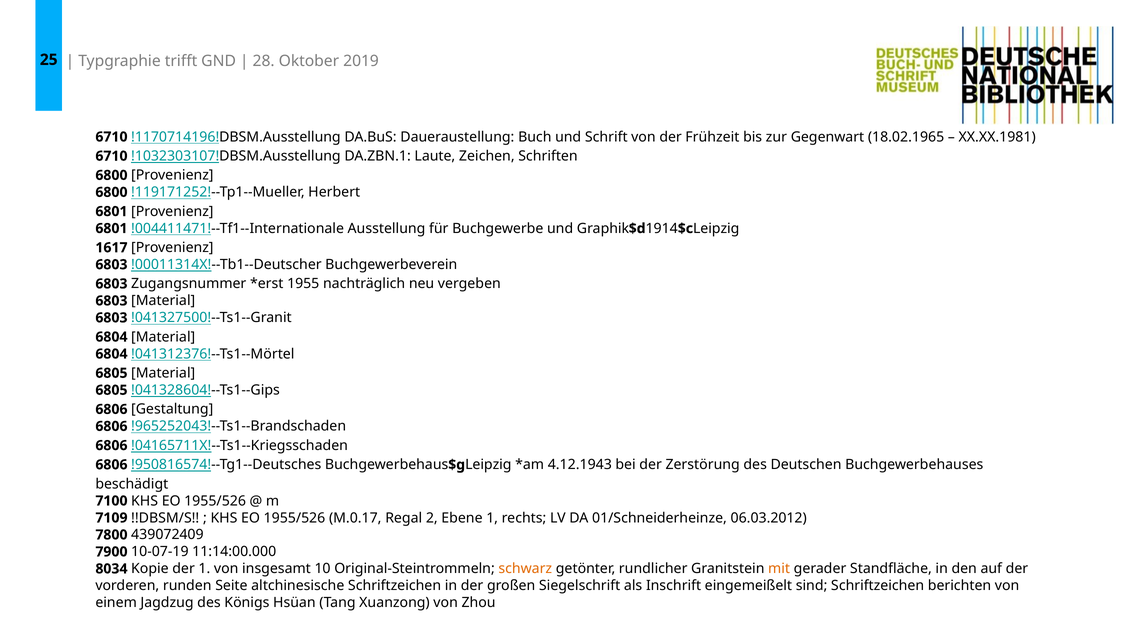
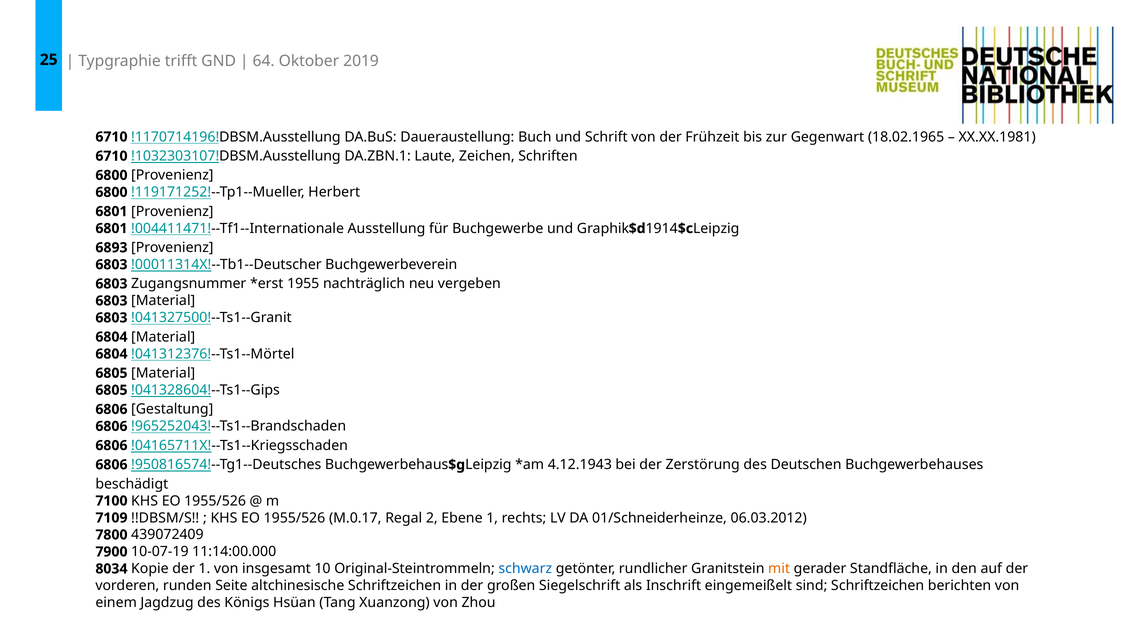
28: 28 -> 64
1617: 1617 -> 6893
schwarz colour: orange -> blue
